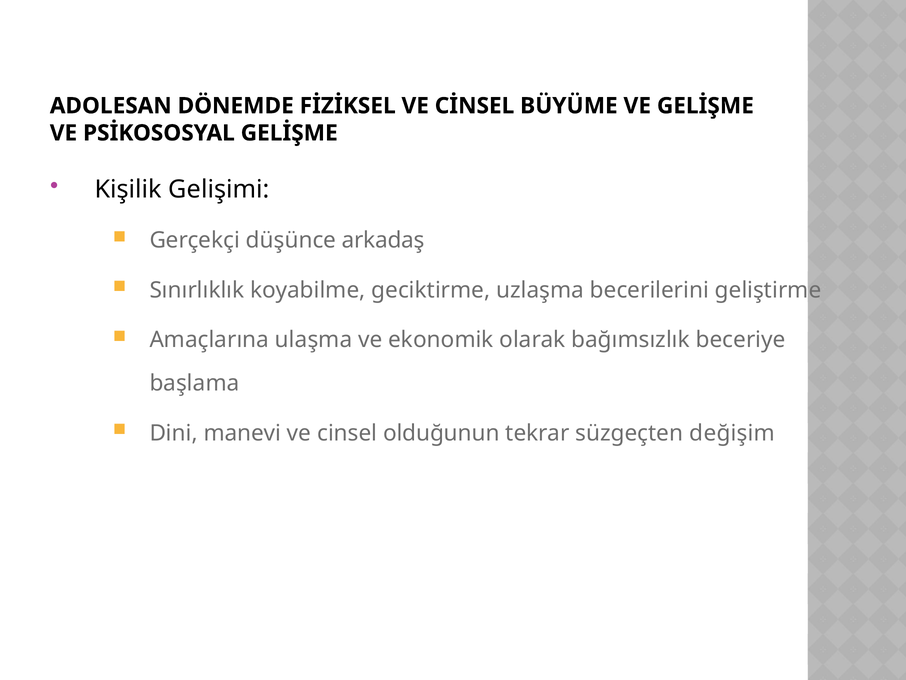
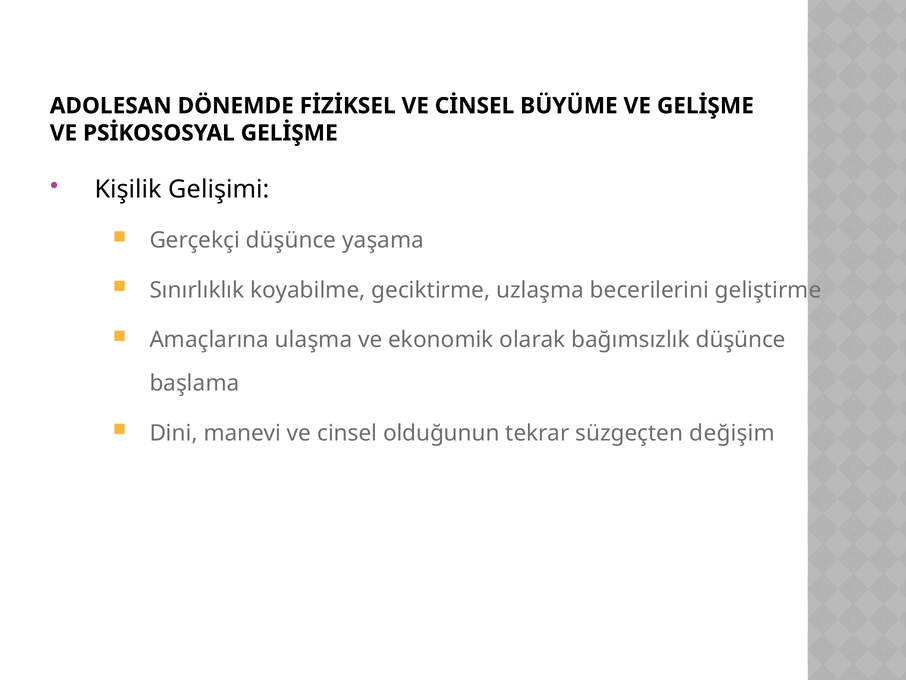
arkadaş: arkadaş -> yaşama
bağımsızlık beceriye: beceriye -> düşünce
